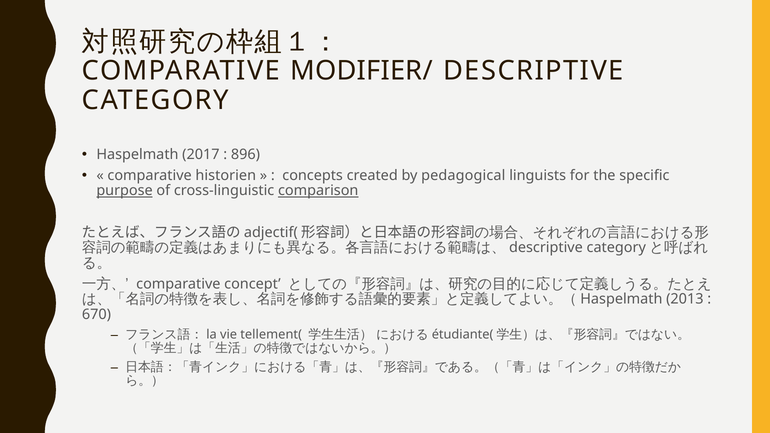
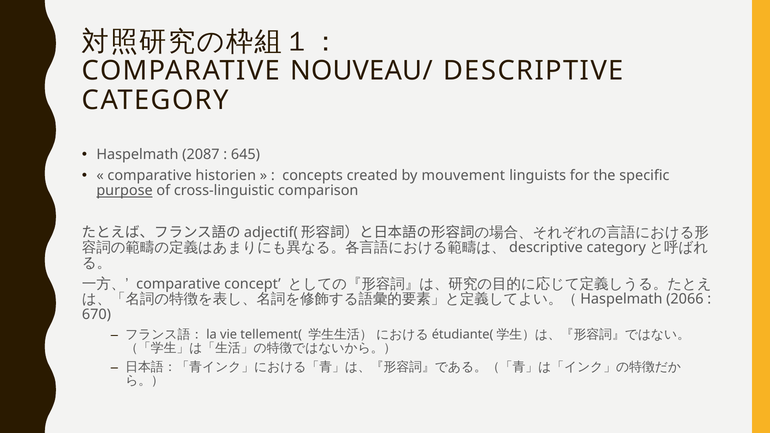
MODIFIER/: MODIFIER/ -> NOUVEAU/
2017: 2017 -> 2087
896: 896 -> 645
pedagogical: pedagogical -> mouvement
comparison underline: present -> none
2013: 2013 -> 2066
